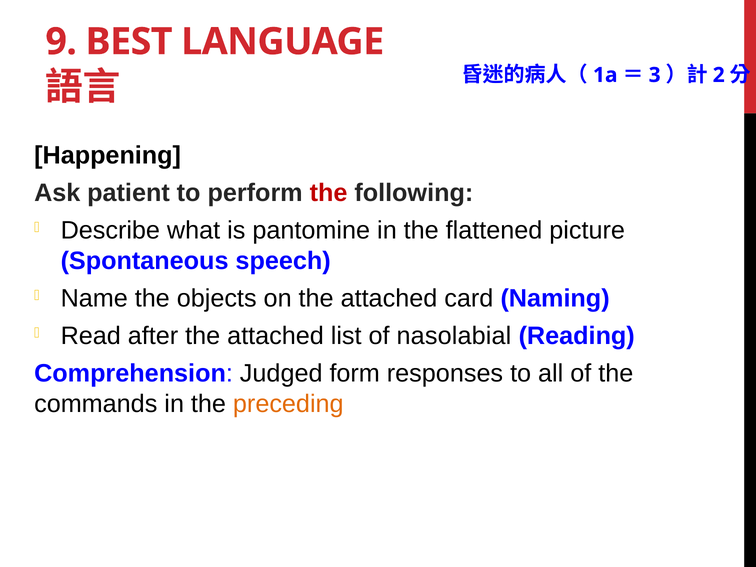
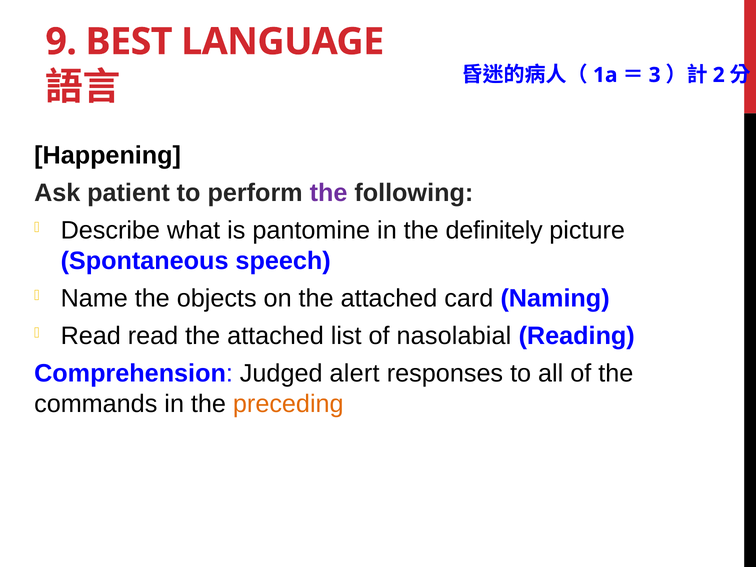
the at (329, 193) colour: red -> purple
flattened: flattened -> definitely
Read after: after -> read
form: form -> alert
